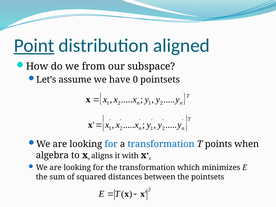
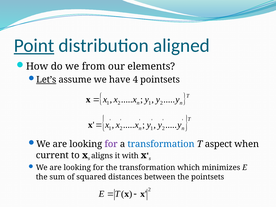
subspace: subspace -> elements
Let’s underline: none -> present
0: 0 -> 4
for at (111, 144) colour: blue -> purple
points: points -> aspect
algebra: algebra -> current
